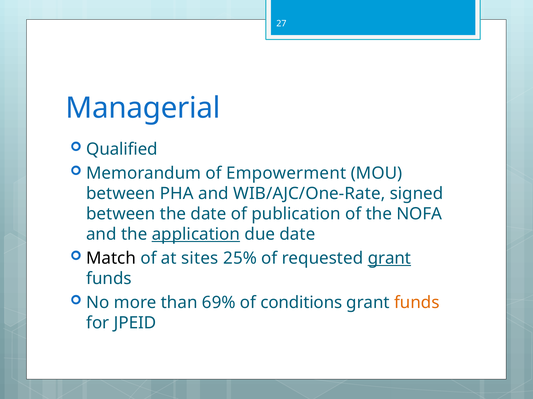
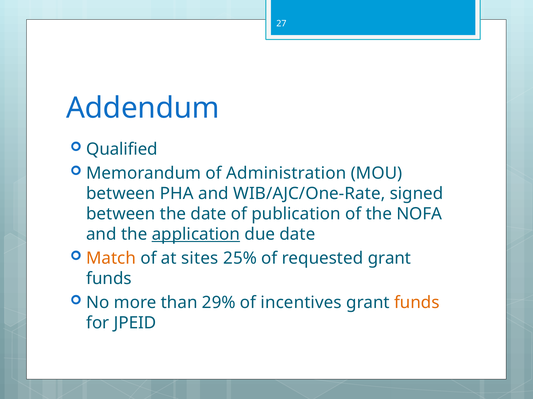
Managerial: Managerial -> Addendum
Empowerment: Empowerment -> Administration
Match colour: black -> orange
grant at (389, 259) underline: present -> none
69%: 69% -> 29%
conditions: conditions -> incentives
